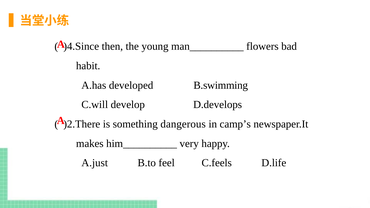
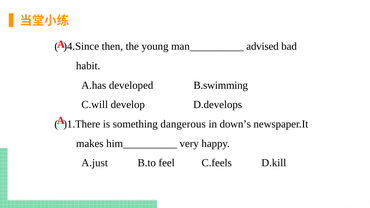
flowers: flowers -> advised
)2.There: )2.There -> )1.There
camp’s: camp’s -> down’s
D.life: D.life -> D.kill
